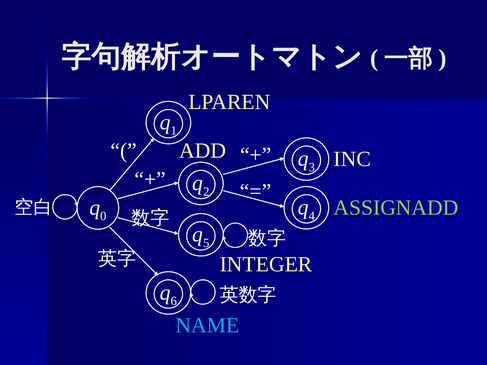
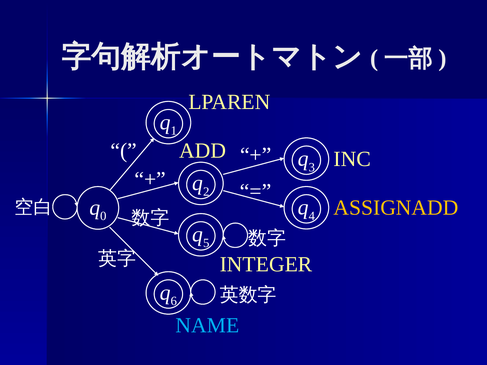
ASSIGNADD colour: light green -> yellow
